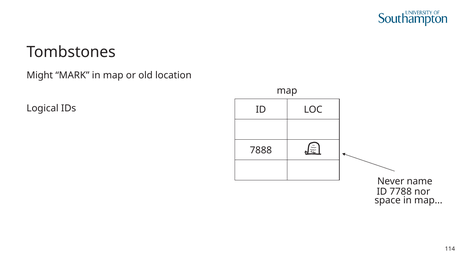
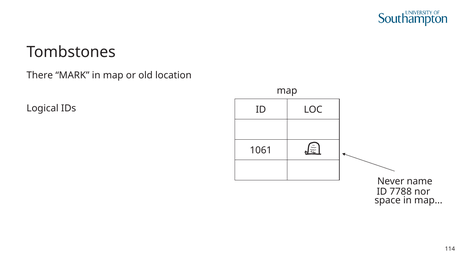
Might: Might -> There
7888: 7888 -> 1061
